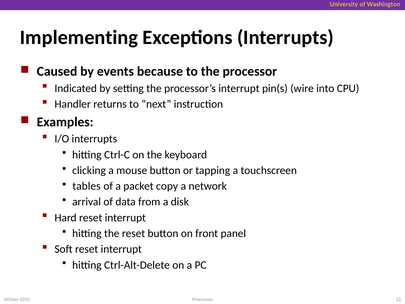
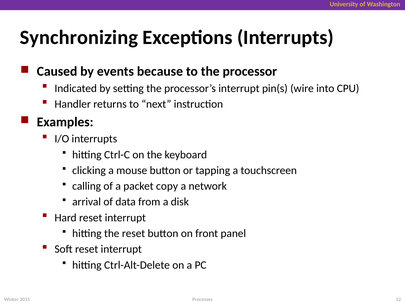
Implementing: Implementing -> Synchronizing
tables: tables -> calling
